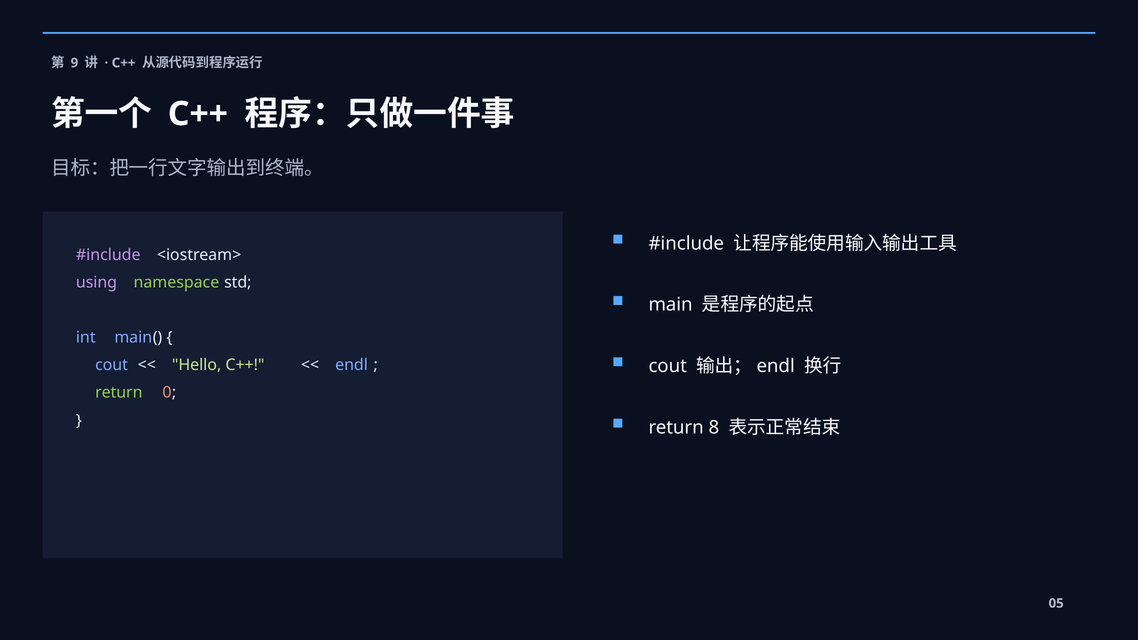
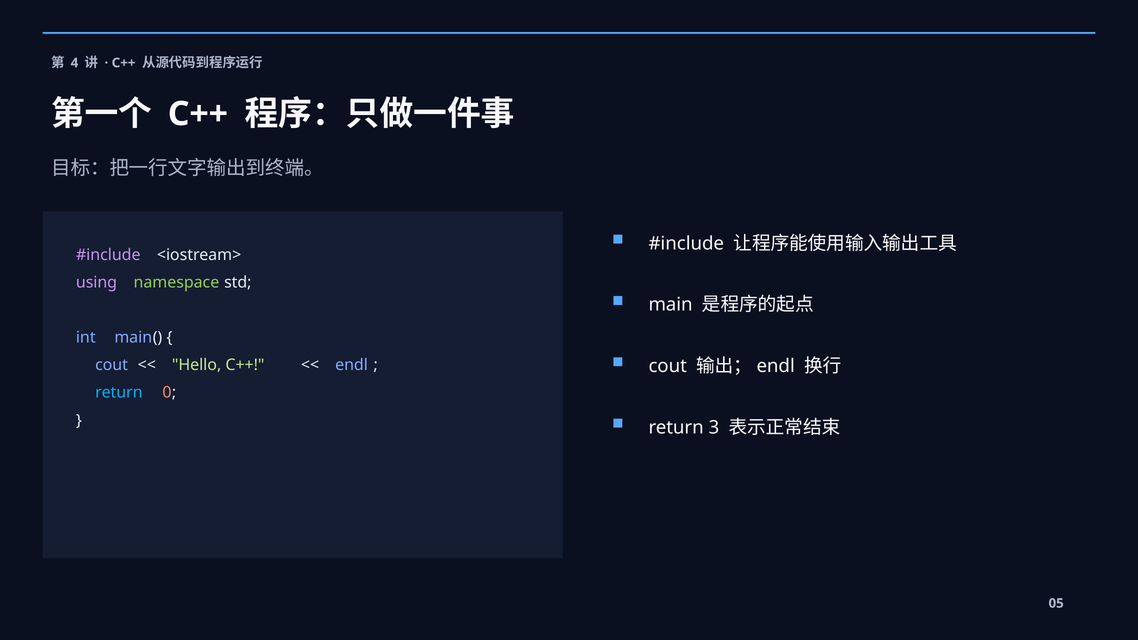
9: 9 -> 4
return at (119, 393) colour: light green -> light blue
8: 8 -> 3
